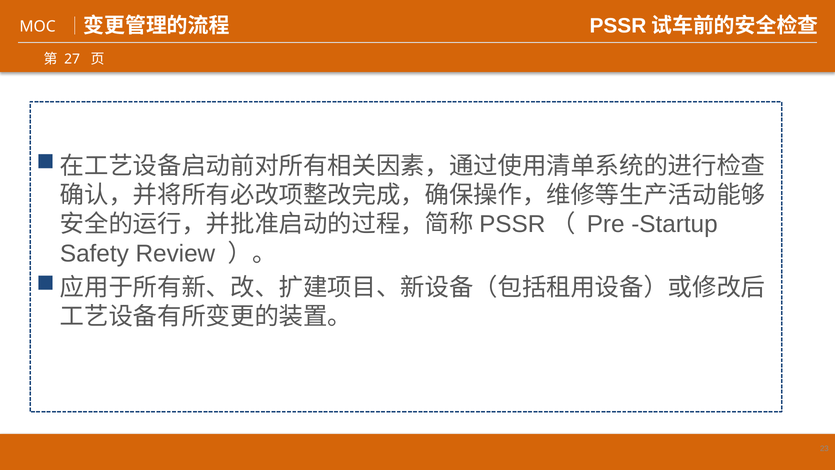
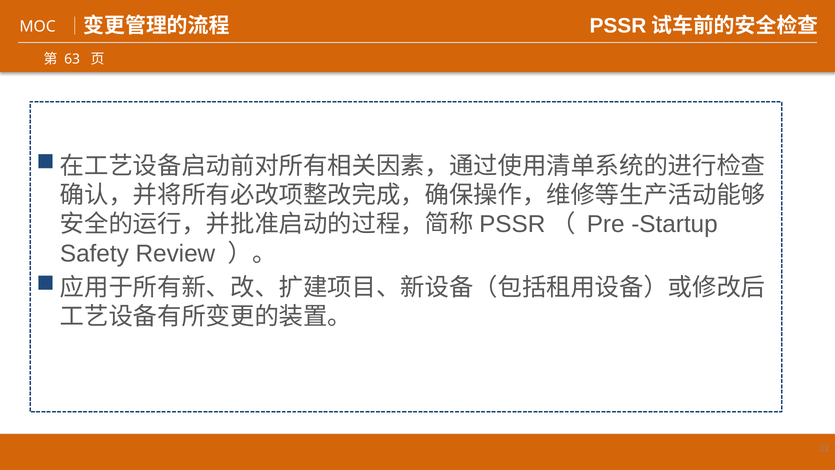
27: 27 -> 63
